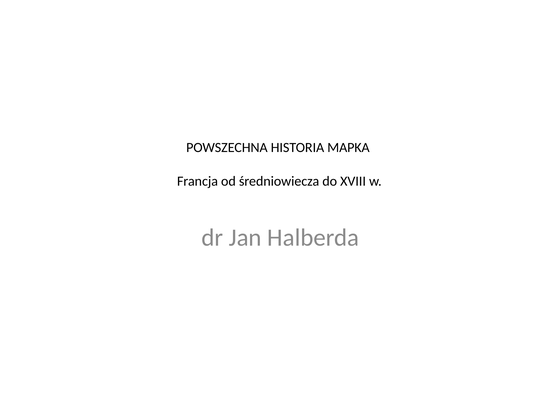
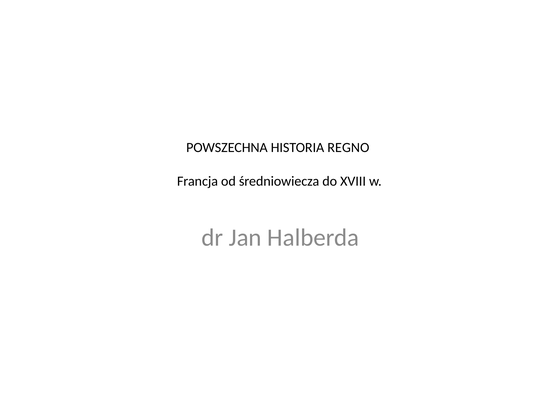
MAPKA: MAPKA -> REGNO
